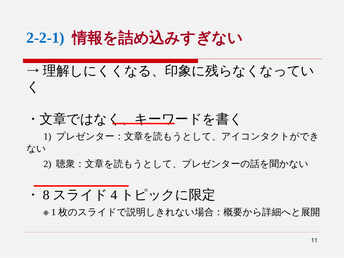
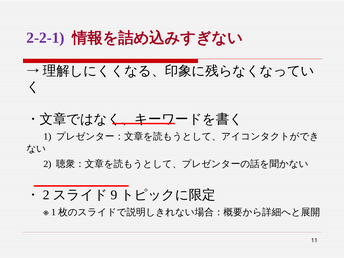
2-2-1 colour: blue -> purple
8 at (46, 195): 8 -> 2
4: 4 -> 9
